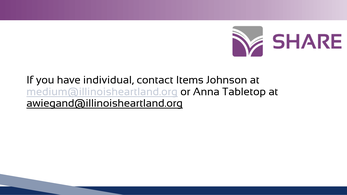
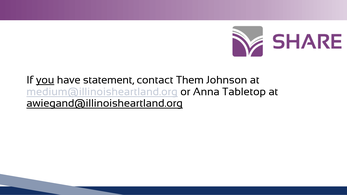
you underline: none -> present
individual: individual -> statement
Items: Items -> Them
